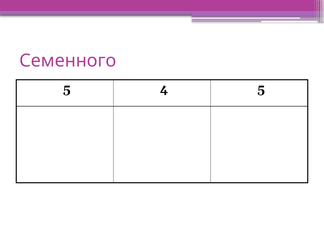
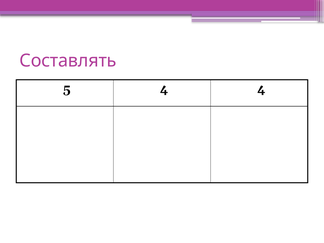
Семенного: Семенного -> Составлять
4 5: 5 -> 4
